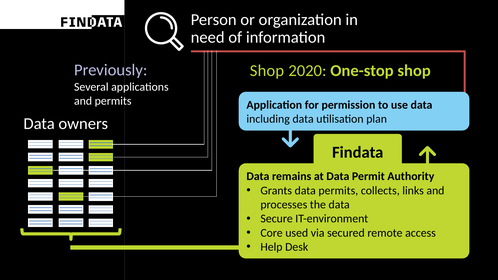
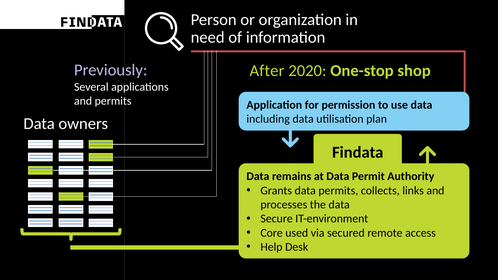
Shop at (267, 71): Shop -> After
